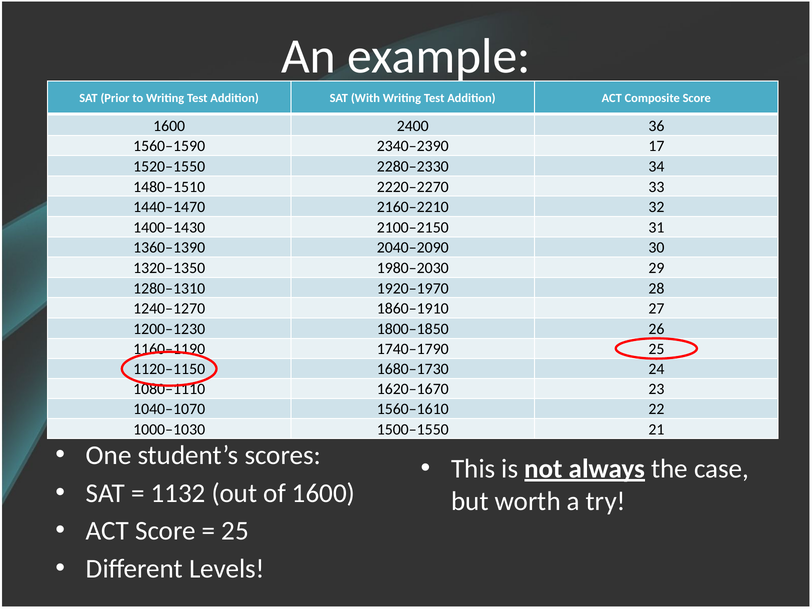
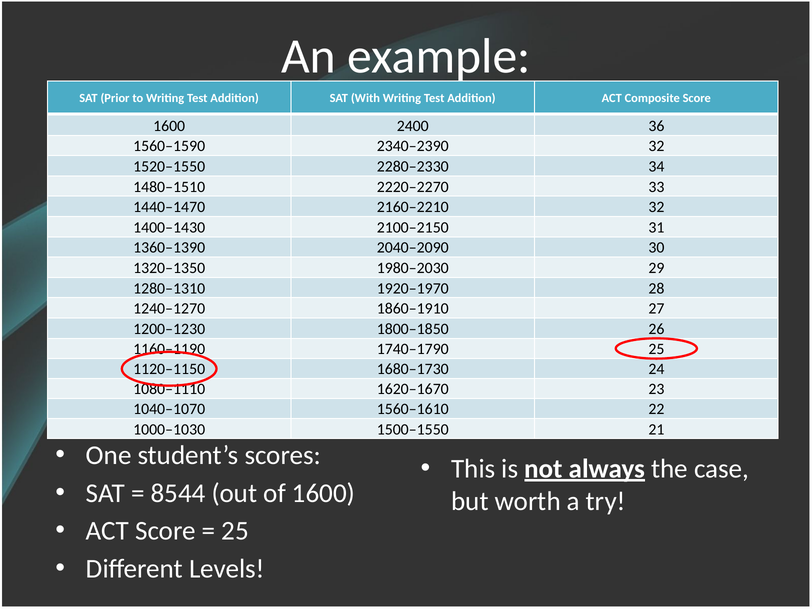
2340–2390 17: 17 -> 32
1132: 1132 -> 8544
